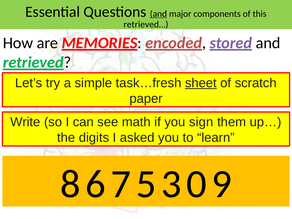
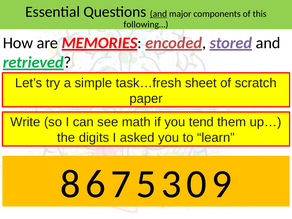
retrieved…: retrieved… -> following…
sheet underline: present -> none
sign: sign -> tend
